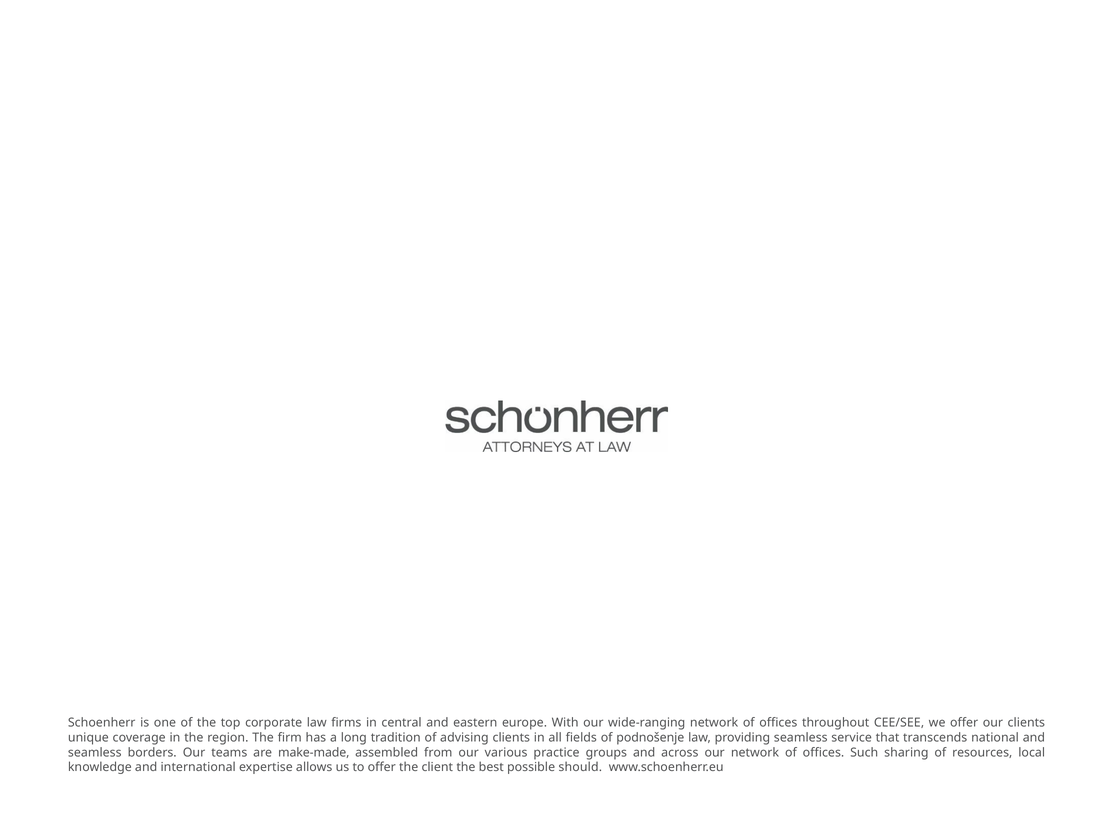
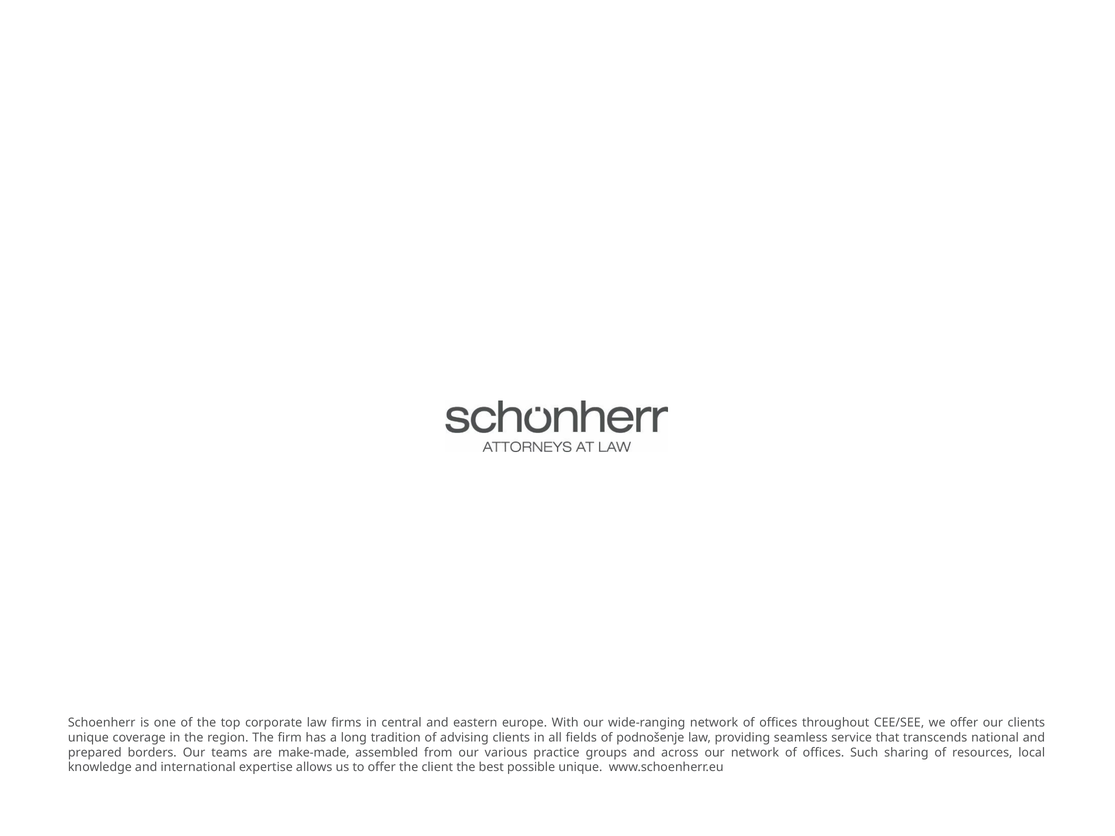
seamless at (95, 753): seamless -> prepared
possible should: should -> unique
